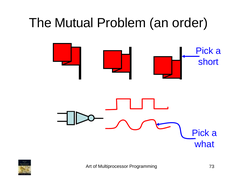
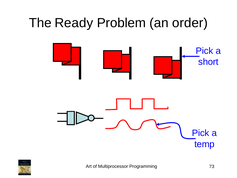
Mutual: Mutual -> Ready
what: what -> temp
